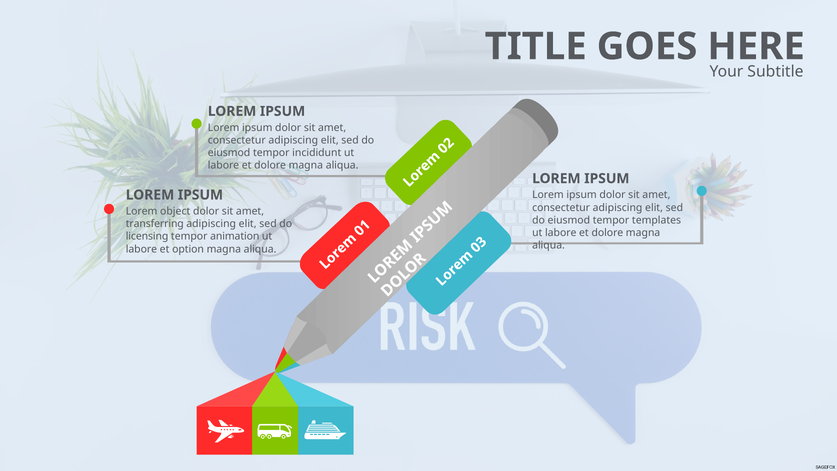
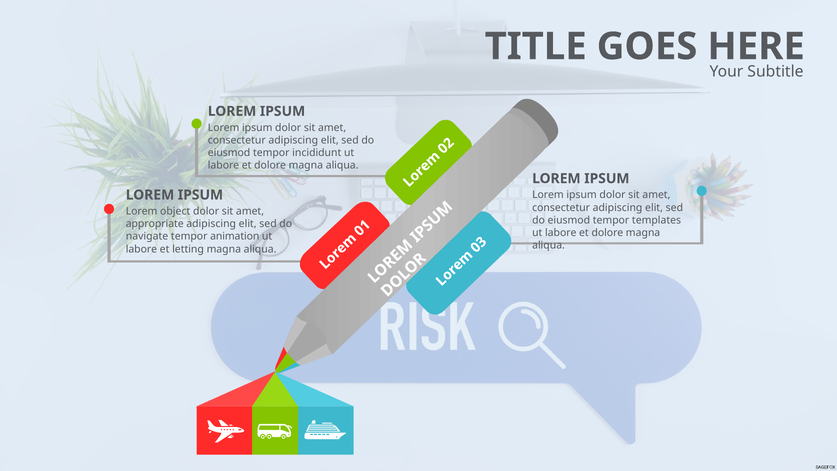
transferring: transferring -> appropriate
licensing: licensing -> navigate
option: option -> letting
